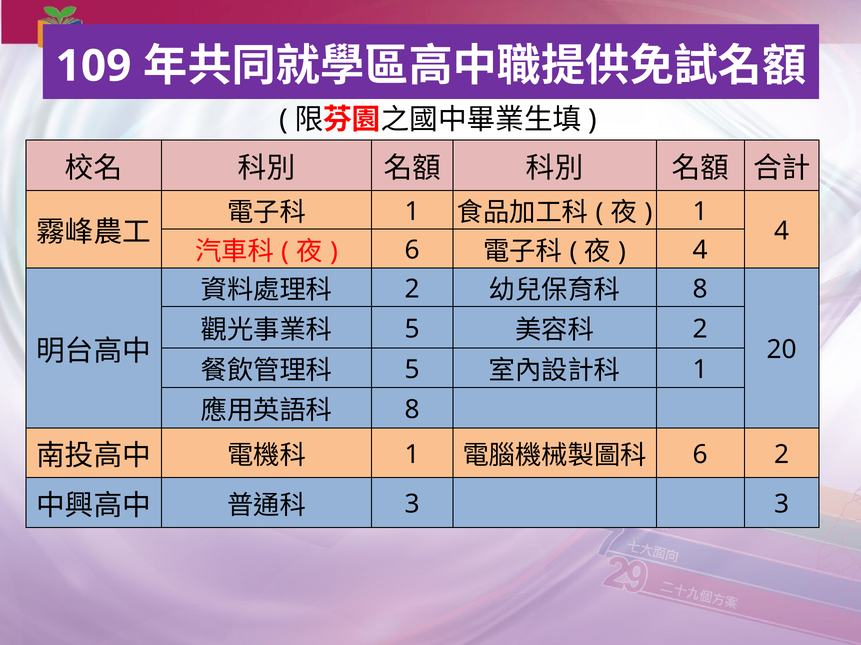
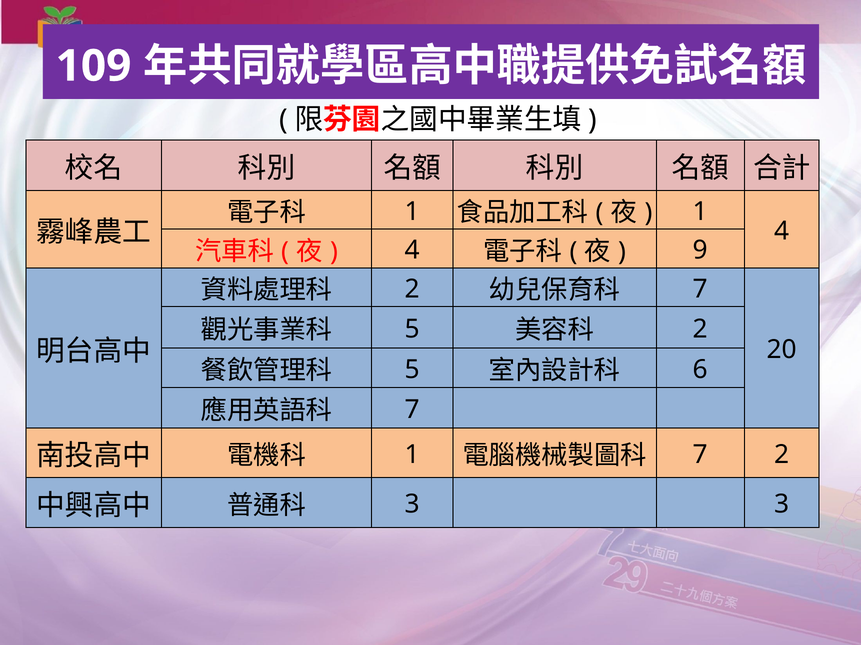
6 at (412, 251): 6 -> 4
4 at (700, 251): 4 -> 9
8 at (700, 289): 8 -> 7
1 at (700, 370): 1 -> 6
8 at (412, 410): 8 -> 7
6 at (700, 455): 6 -> 7
